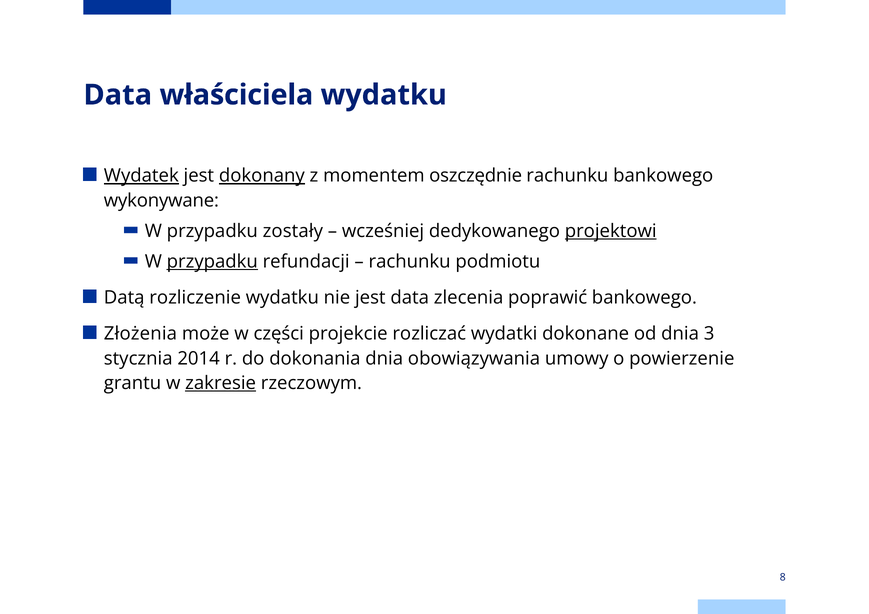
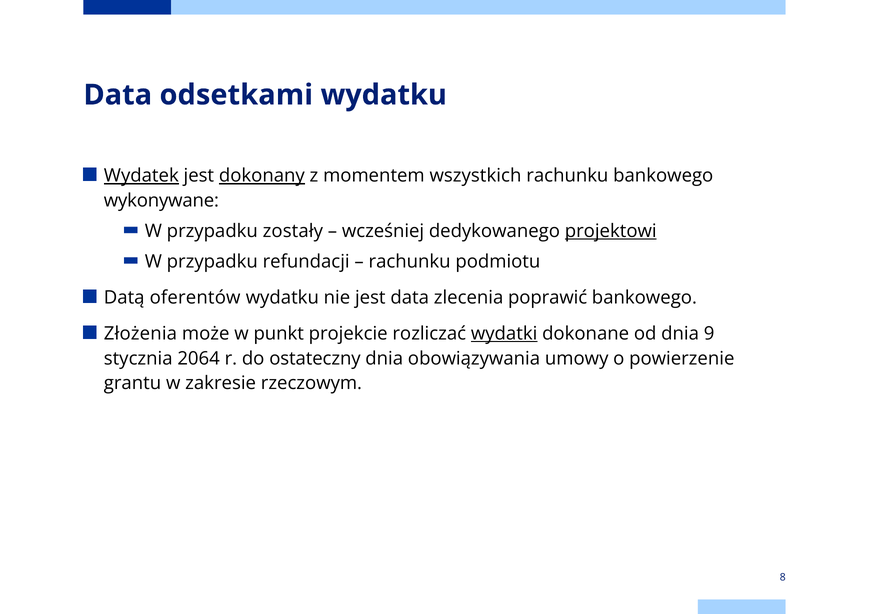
właściciela: właściciela -> odsetkami
oszczędnie: oszczędnie -> wszystkich
przypadku at (212, 262) underline: present -> none
rozliczenie: rozliczenie -> oferentów
części: części -> punkt
wydatki underline: none -> present
3: 3 -> 9
2014: 2014 -> 2064
dokonania: dokonania -> ostateczny
zakresie underline: present -> none
